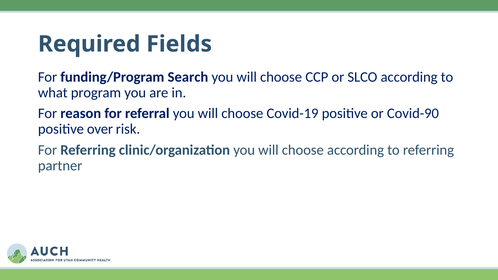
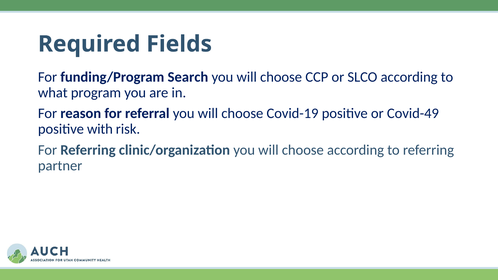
Covid-90: Covid-90 -> Covid-49
over: over -> with
